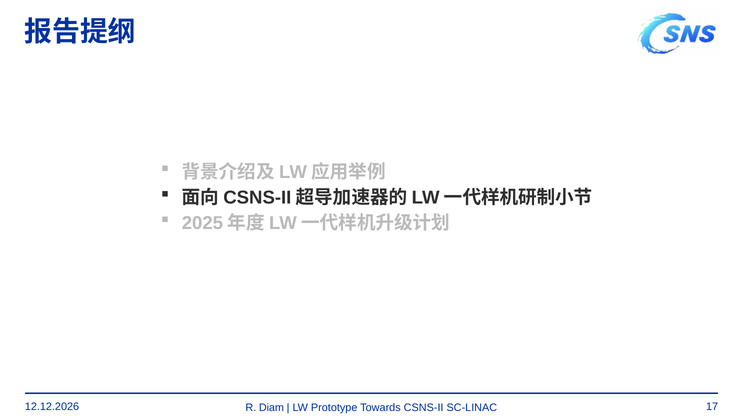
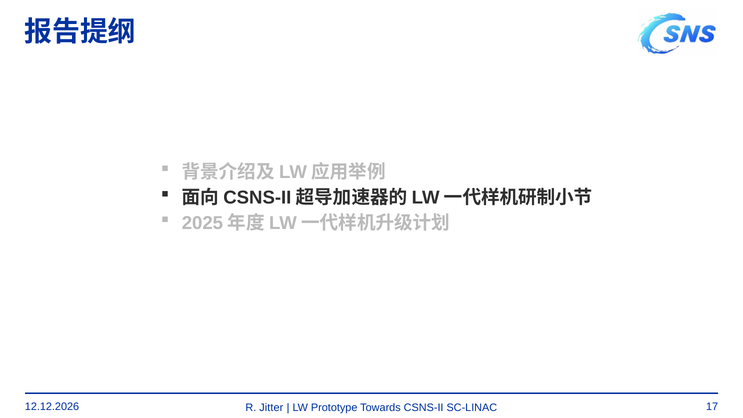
Diam: Diam -> Jitter
